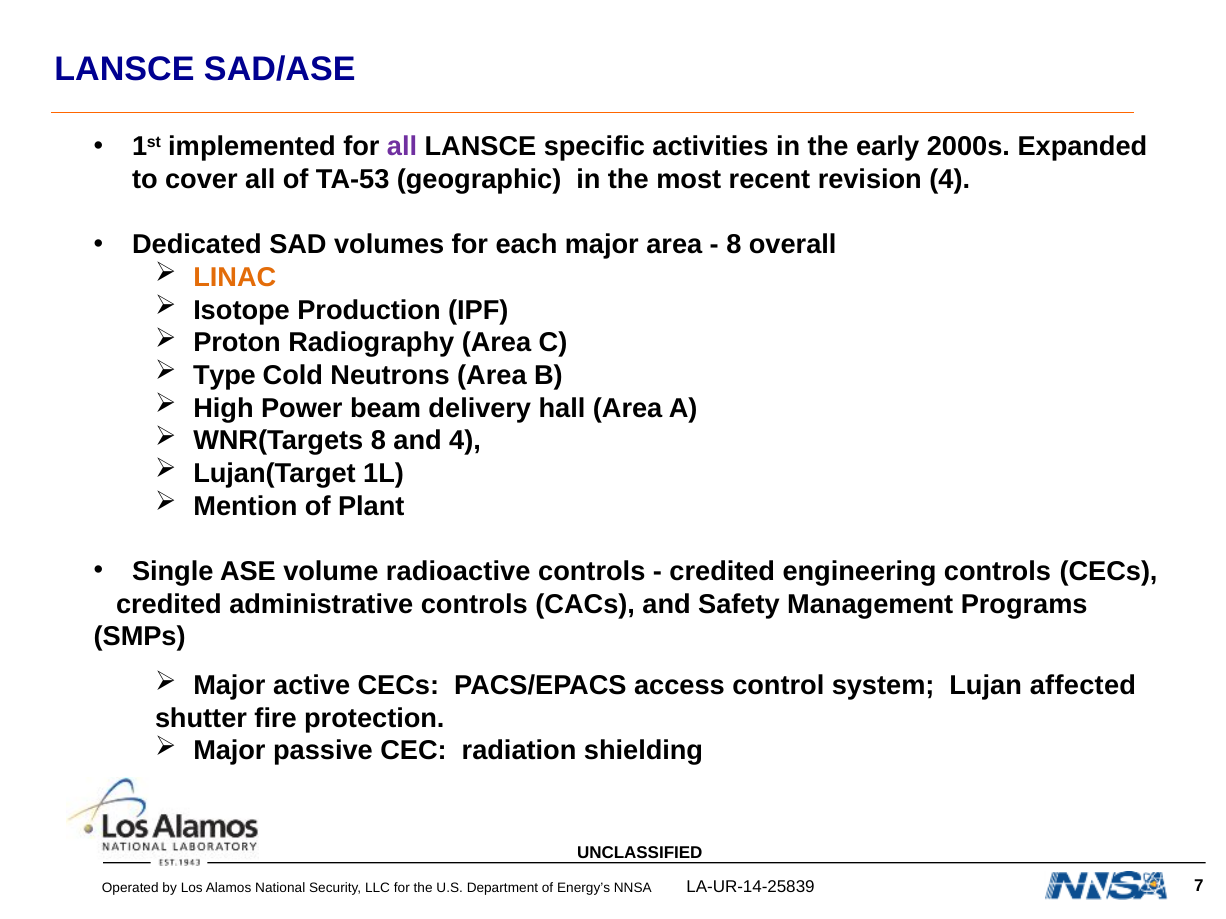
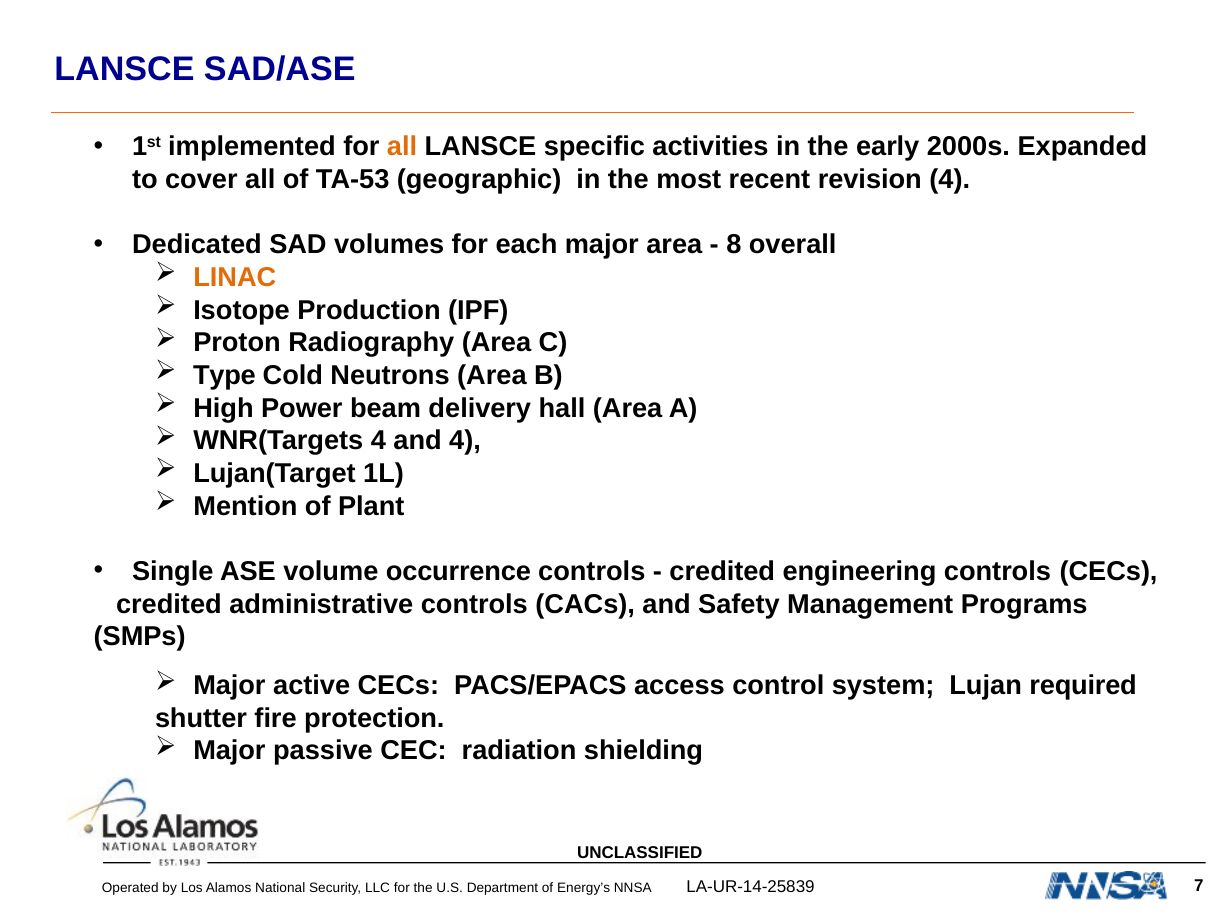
all at (402, 147) colour: purple -> orange
WNR(Targets 8: 8 -> 4
radioactive: radioactive -> occurrence
affected: affected -> required
